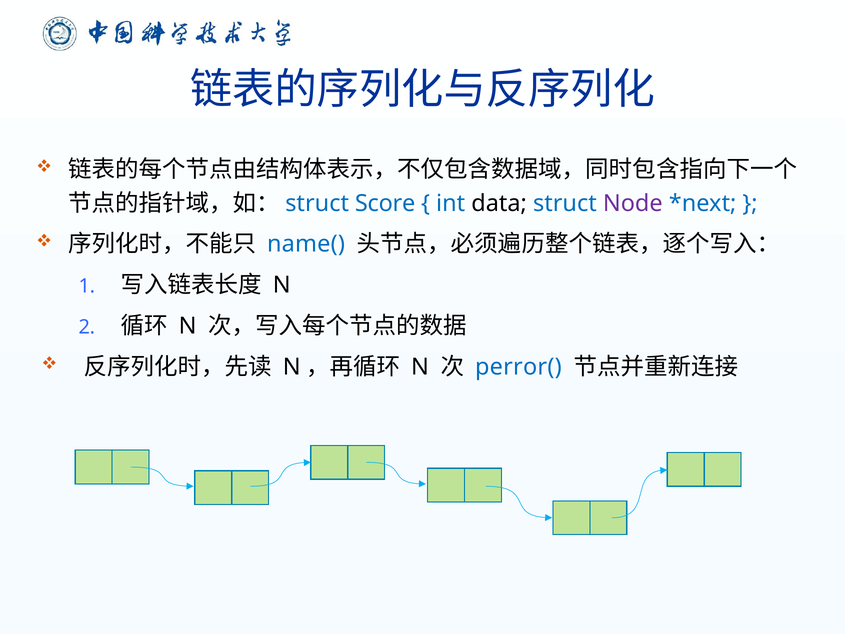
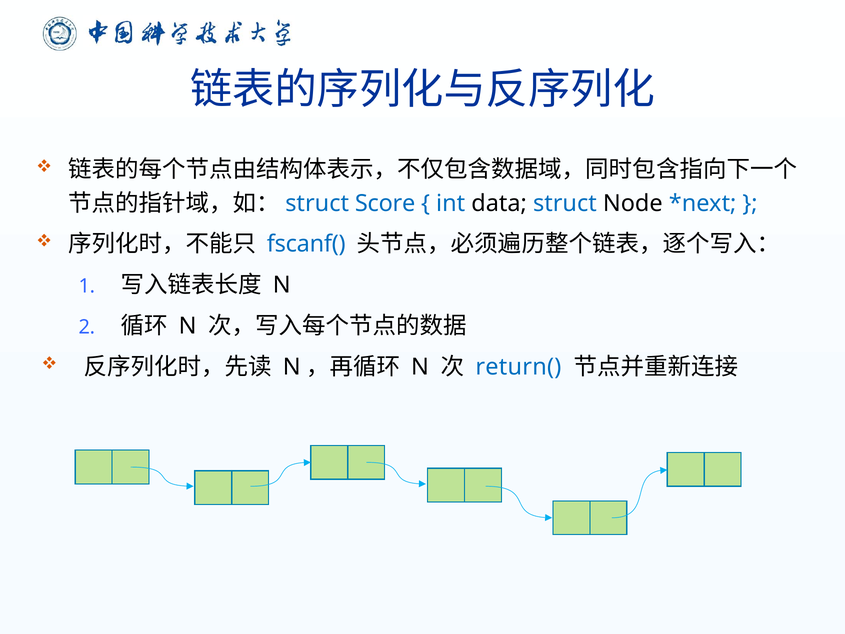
Node colour: purple -> black
name(: name( -> fscanf(
perror(: perror( -> return(
